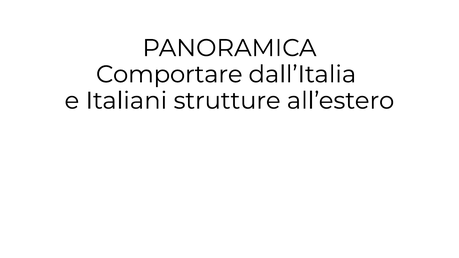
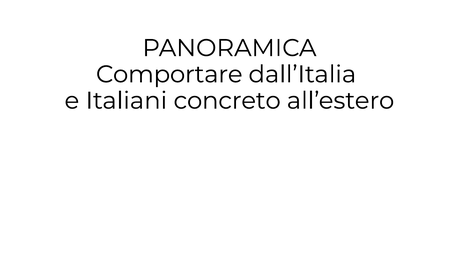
strutture: strutture -> concreto
